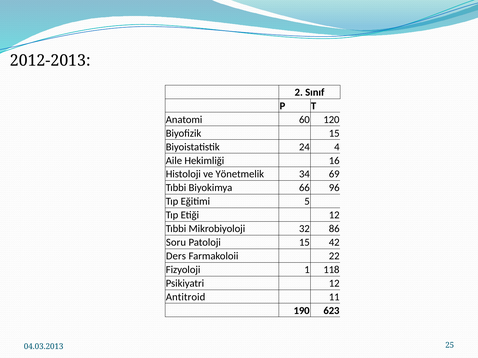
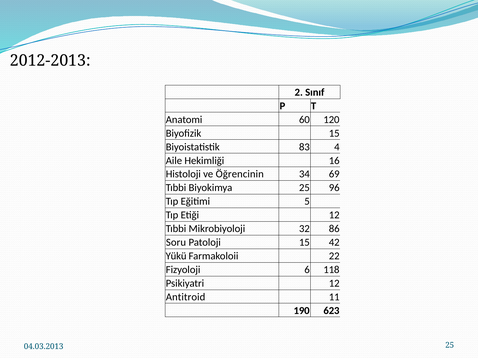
24: 24 -> 83
Yönetmelik: Yönetmelik -> Öğrencinin
Biyokimya 66: 66 -> 25
Ders: Ders -> Yükü
1: 1 -> 6
